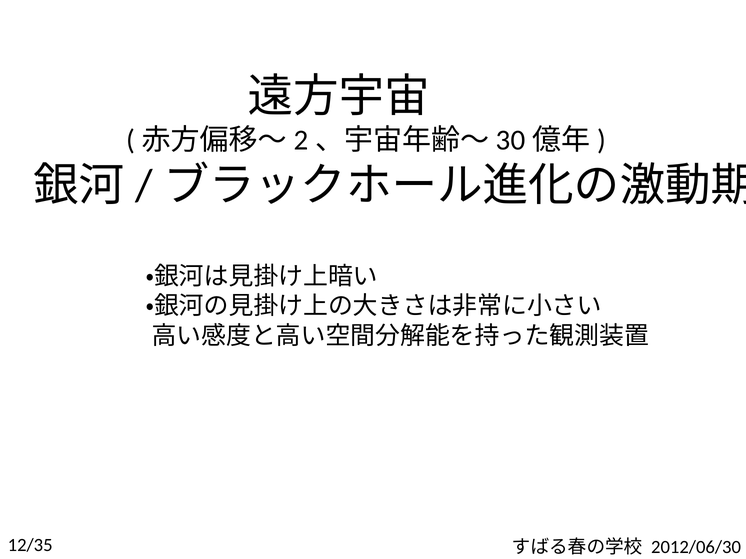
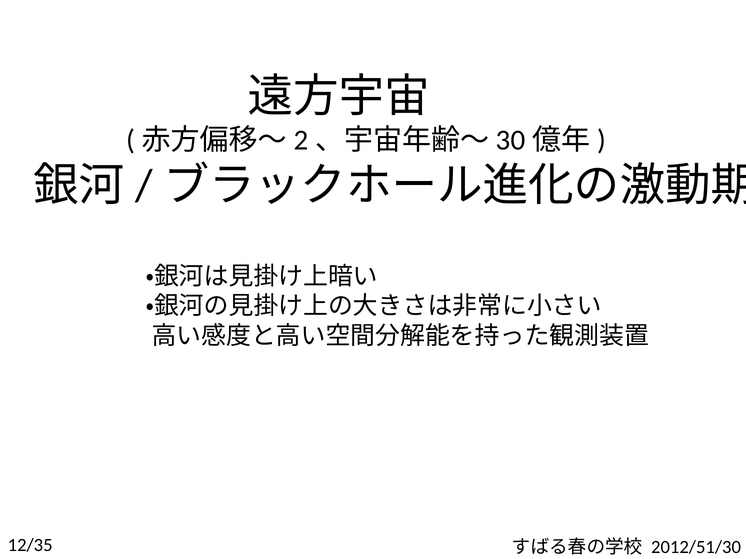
2012/06/30: 2012/06/30 -> 2012/51/30
